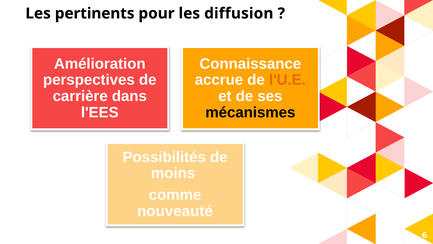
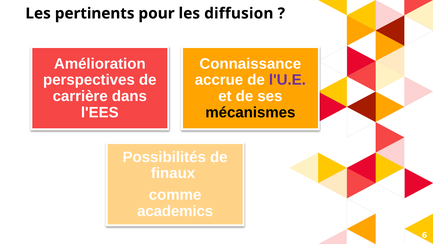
l'U.E colour: orange -> purple
moins: moins -> finaux
nouveauté: nouveauté -> academics
